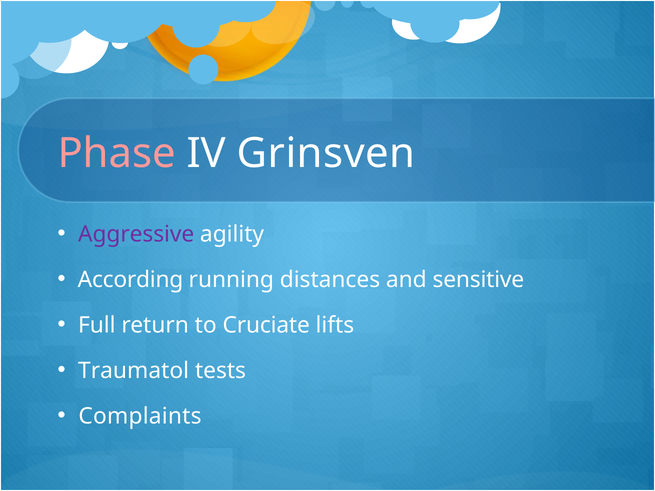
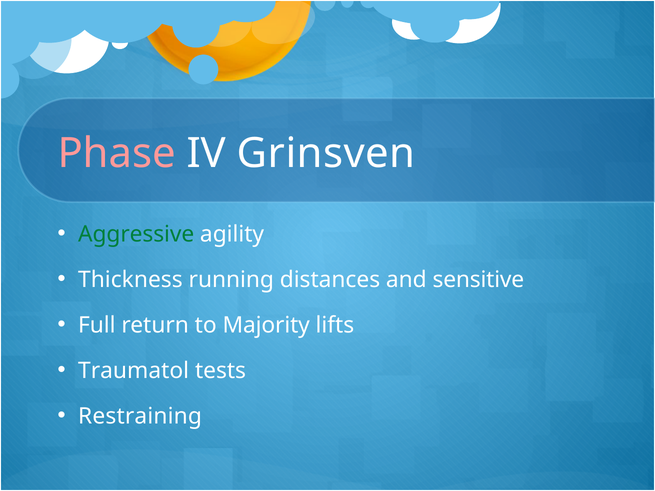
Aggressive colour: purple -> green
According: According -> Thickness
Cruciate: Cruciate -> Majority
Complaints: Complaints -> Restraining
